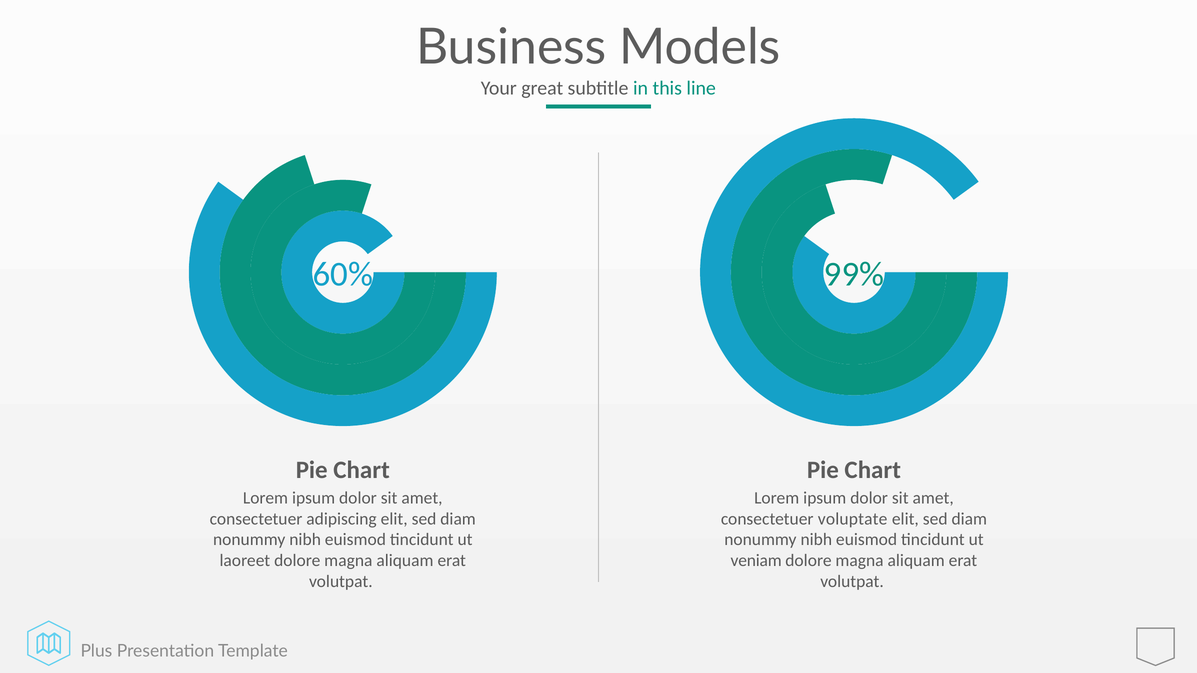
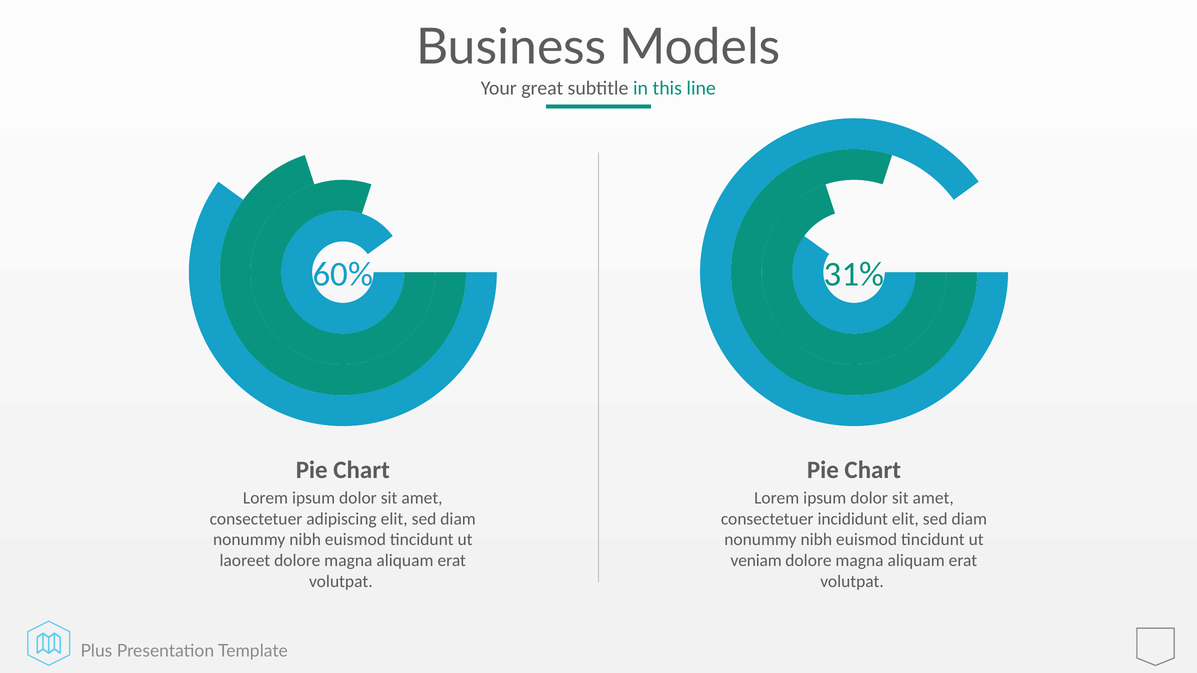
99%: 99% -> 31%
voluptate: voluptate -> incididunt
